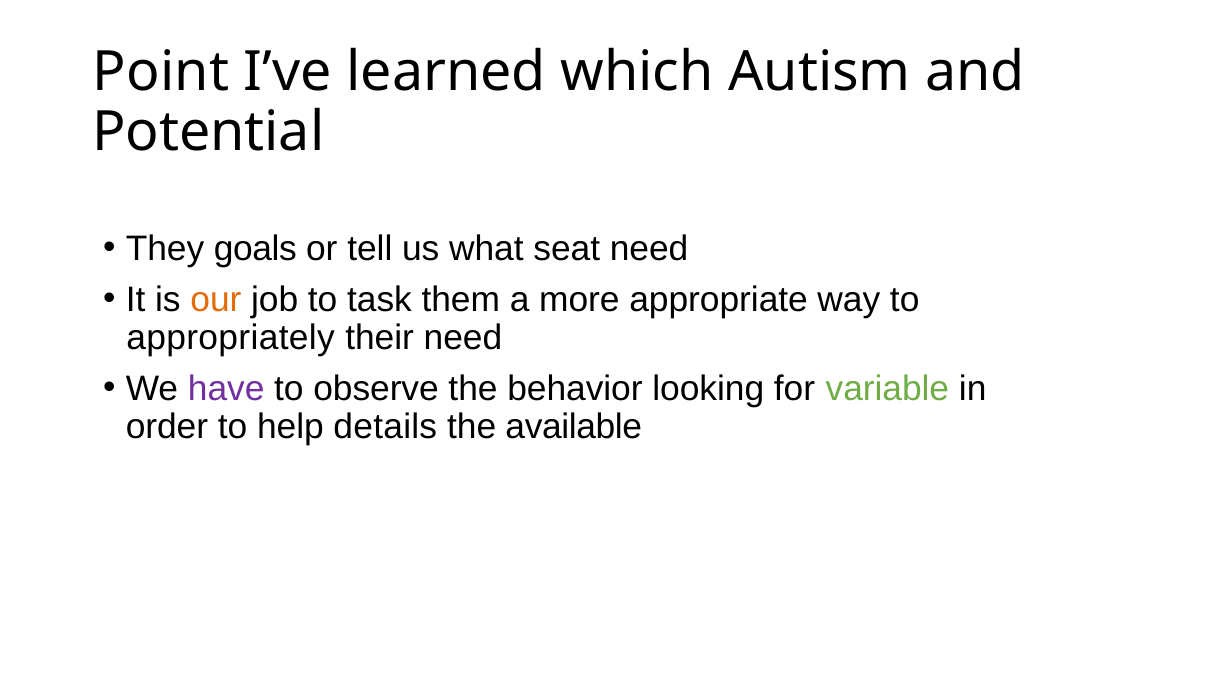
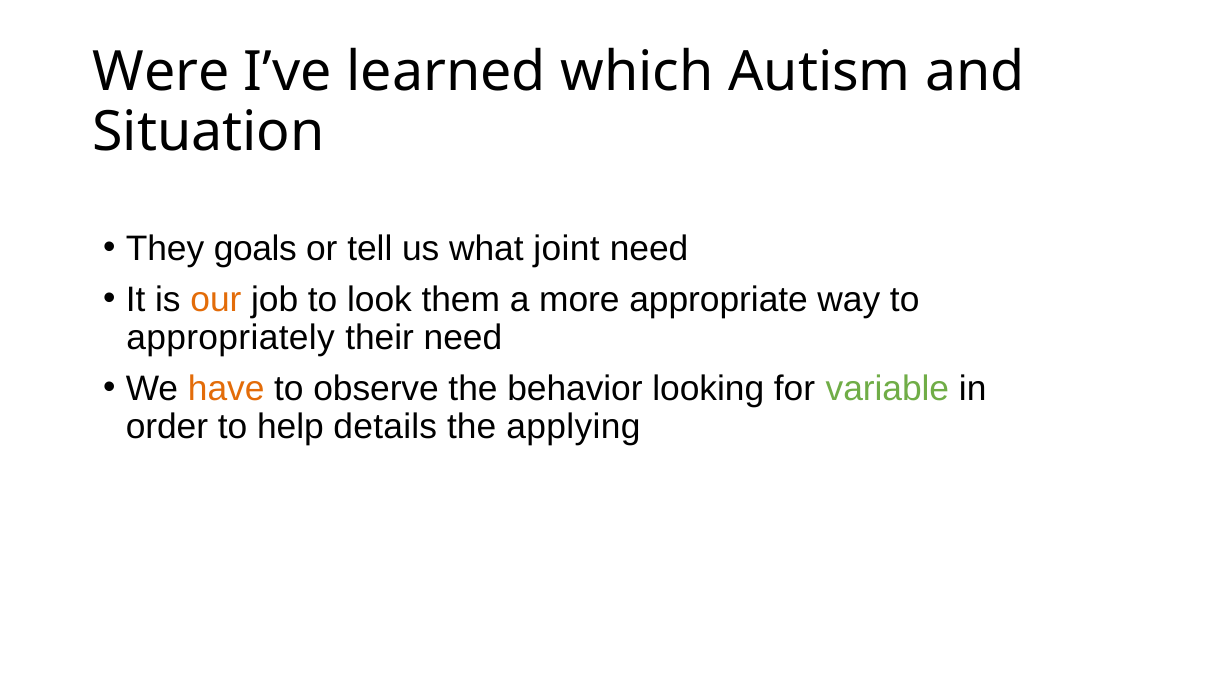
Point: Point -> Were
Potential: Potential -> Situation
seat: seat -> joint
task: task -> look
have colour: purple -> orange
available: available -> applying
